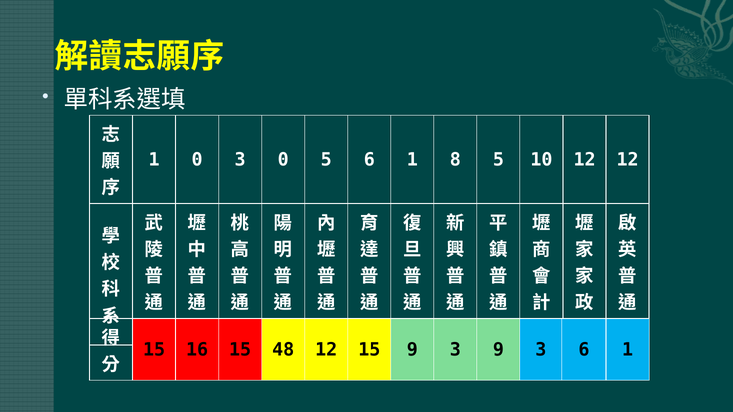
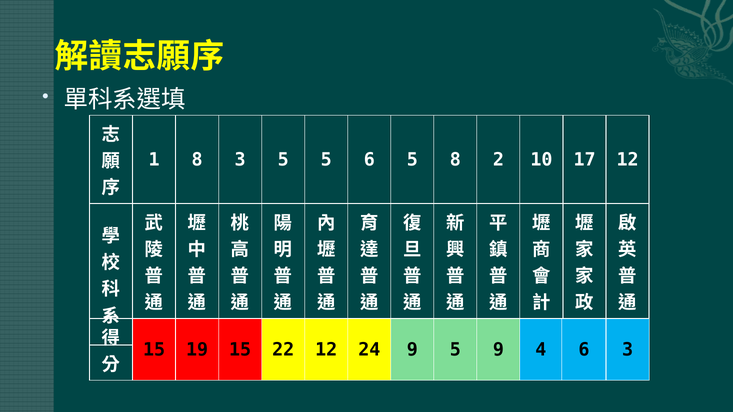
1 0: 0 -> 8
3 0: 0 -> 5
5 6 1: 1 -> 5
8 5: 5 -> 2
10 12: 12 -> 17
16: 16 -> 19
48: 48 -> 22
12 15: 15 -> 24
3 at (455, 350): 3 -> 5
3 at (541, 350): 3 -> 4
1 at (628, 350): 1 -> 3
